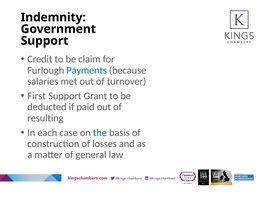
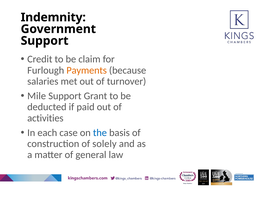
Payments colour: blue -> orange
First: First -> Mile
resulting: resulting -> activities
losses: losses -> solely
